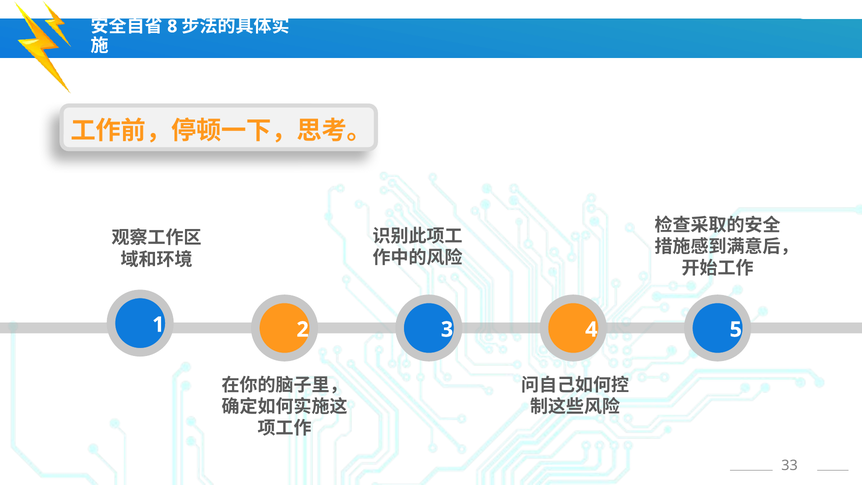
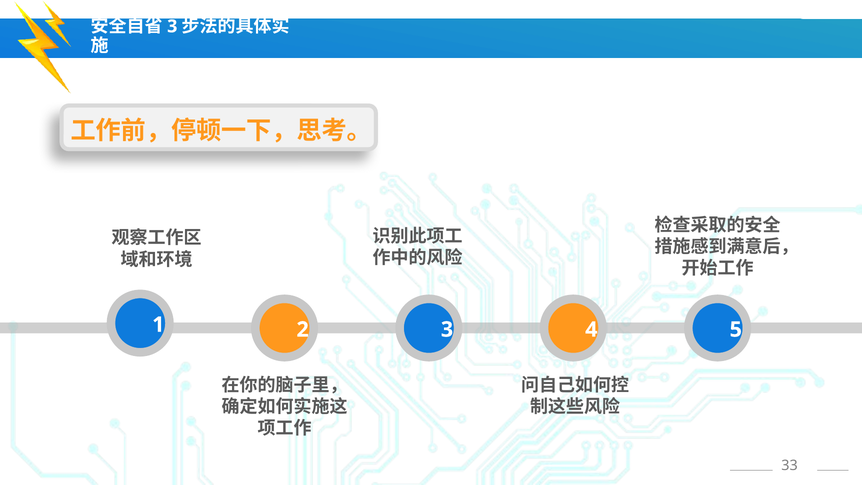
8 at (172, 26): 8 -> 3
